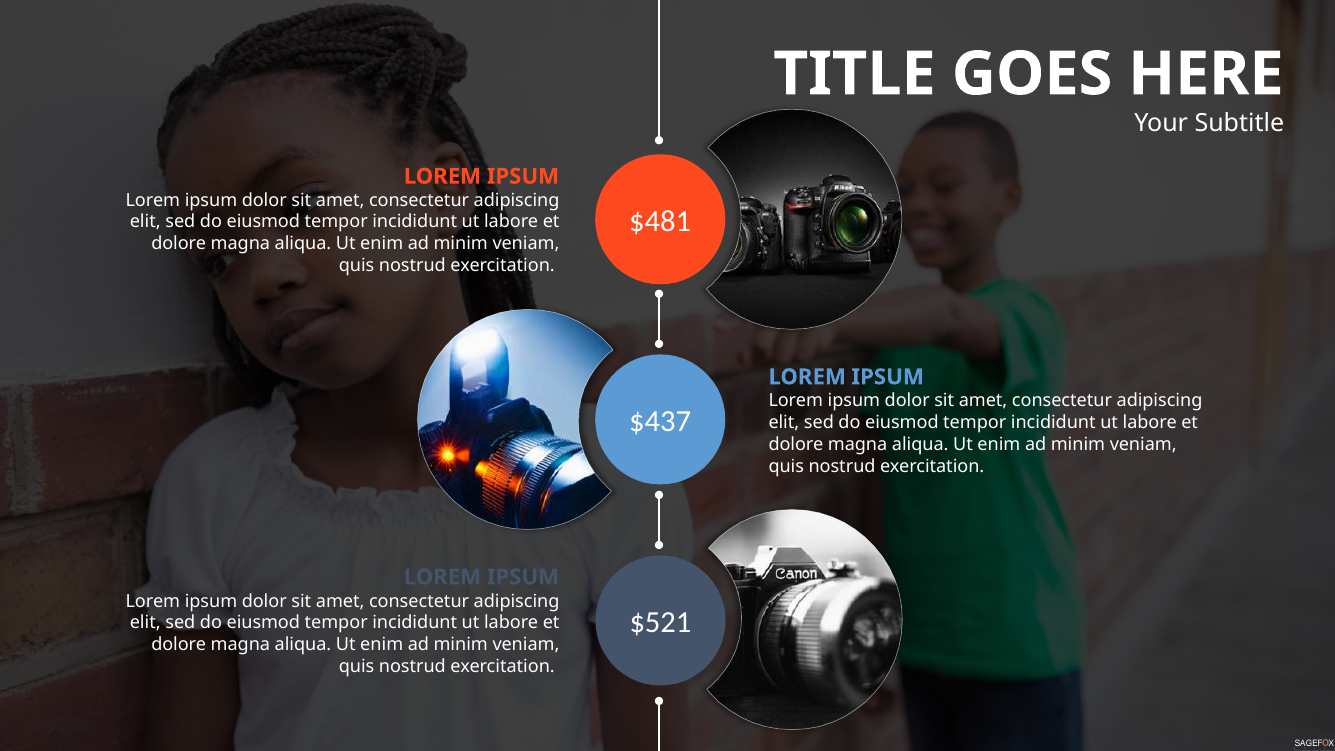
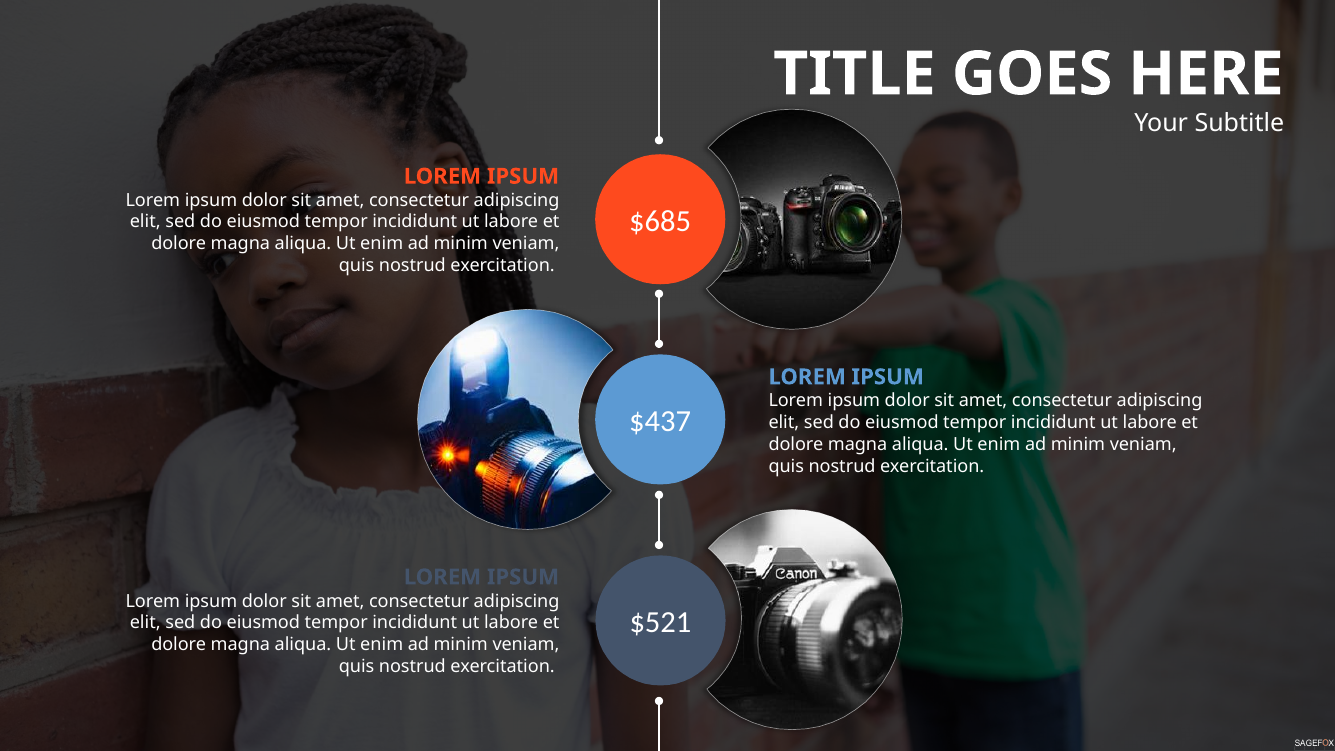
$481: $481 -> $685
